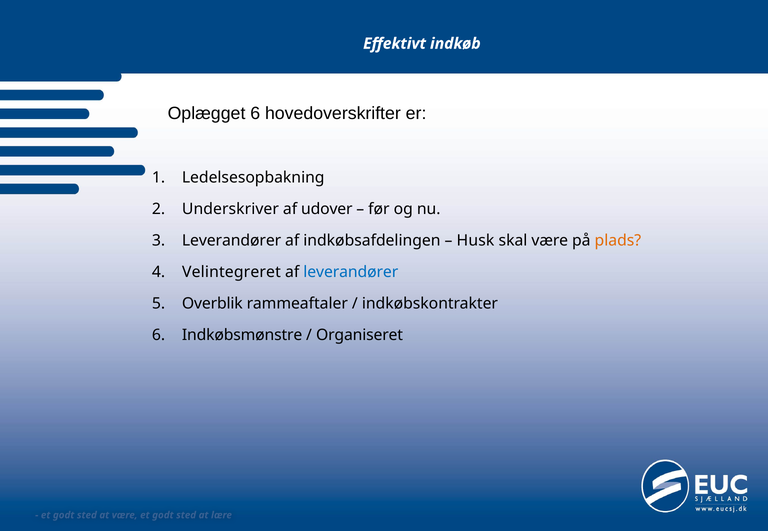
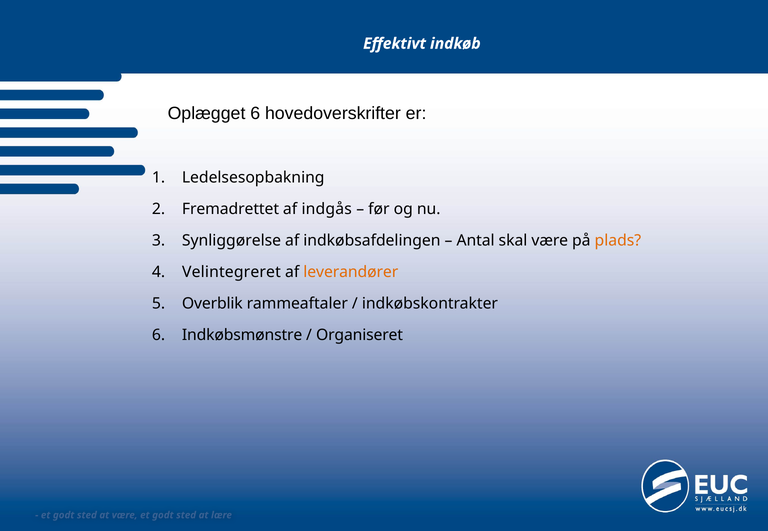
Underskriver: Underskriver -> Fremadrettet
udover: udover -> indgås
Leverandører at (232, 241): Leverandører -> Synliggørelse
Husk: Husk -> Antal
leverandører at (351, 272) colour: blue -> orange
